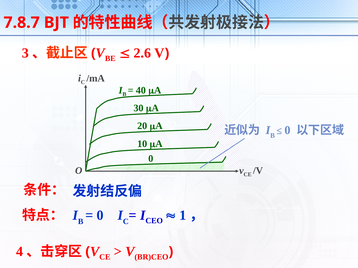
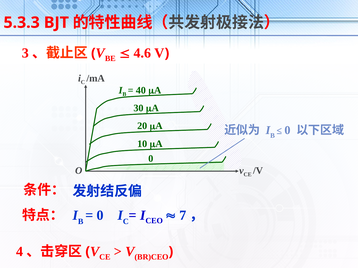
7.8.7: 7.8.7 -> 5.3.3
2.6: 2.6 -> 4.6
1: 1 -> 7
